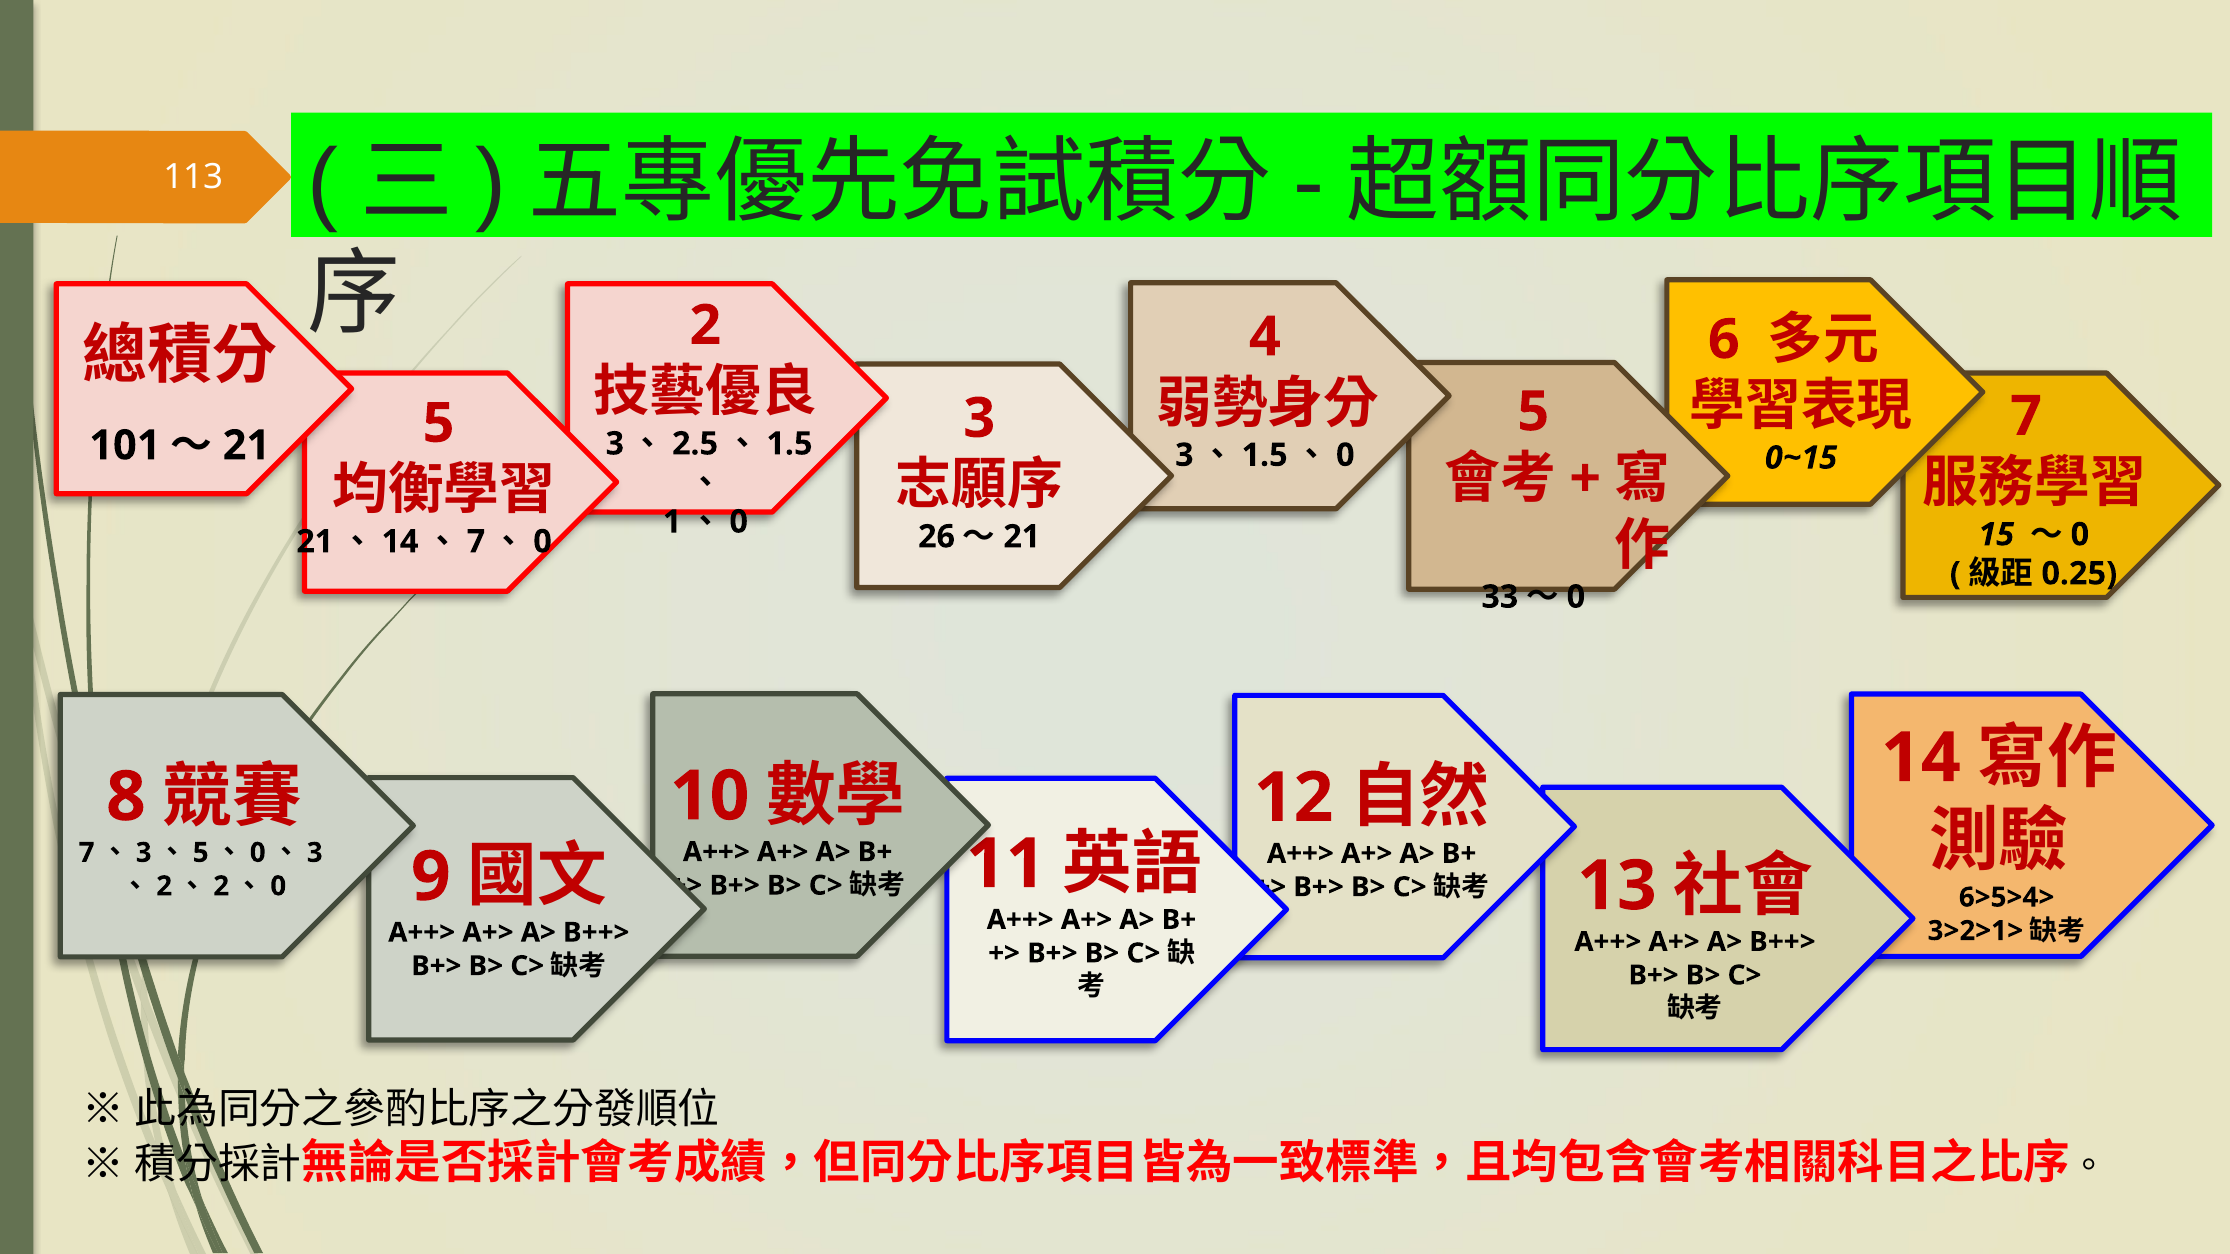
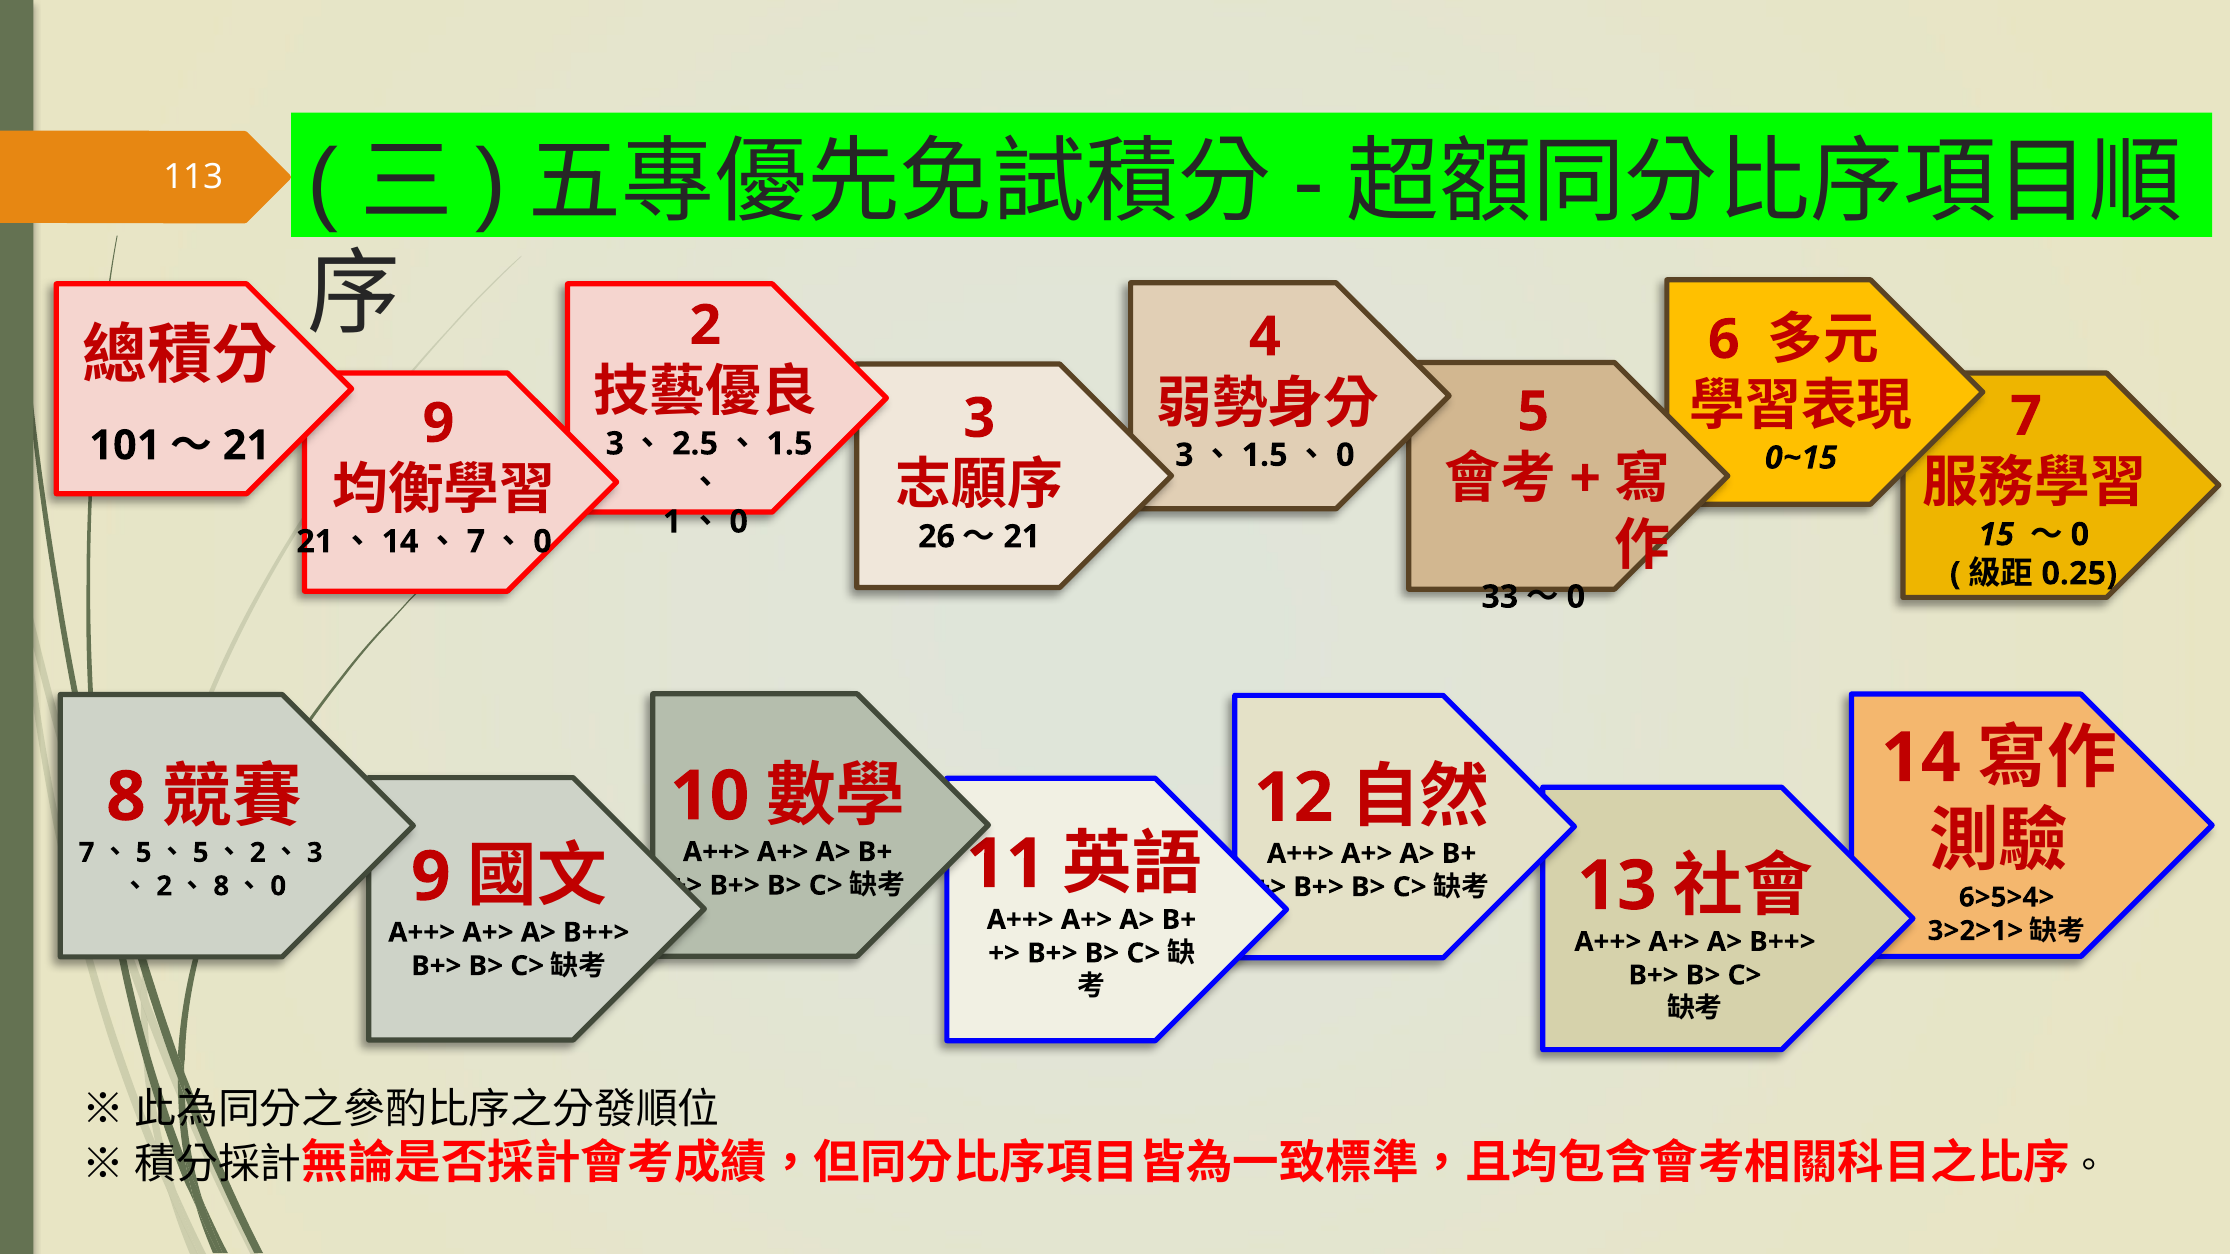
5 at (438, 424): 5 -> 9
3 at (144, 853): 3 -> 5
0 at (258, 853): 0 -> 2
2 at (221, 886): 2 -> 8
